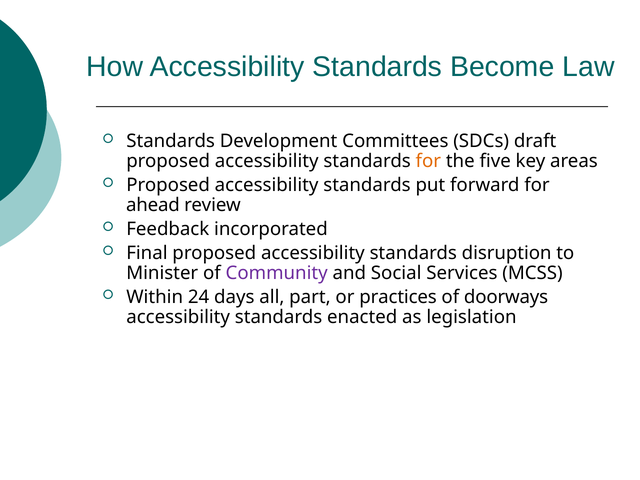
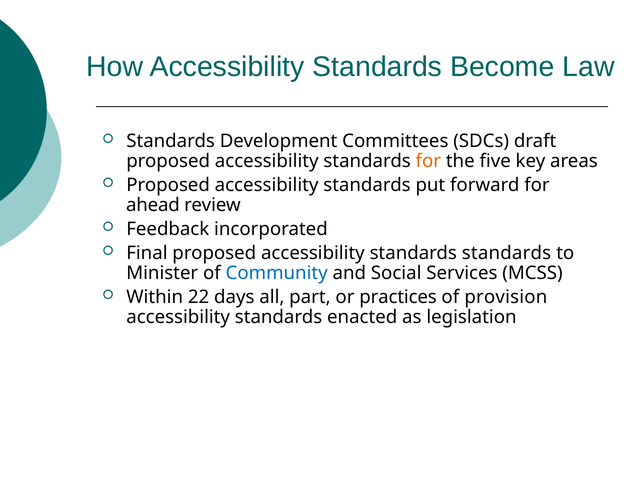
standards disruption: disruption -> standards
Community colour: purple -> blue
24: 24 -> 22
doorways: doorways -> provision
